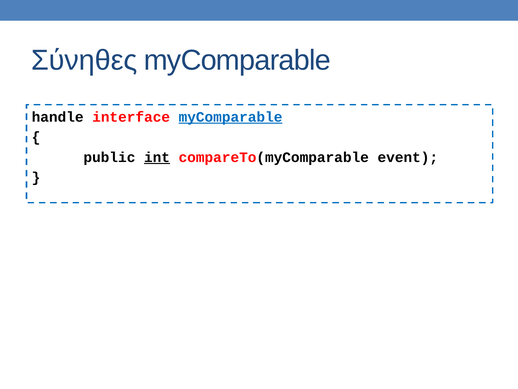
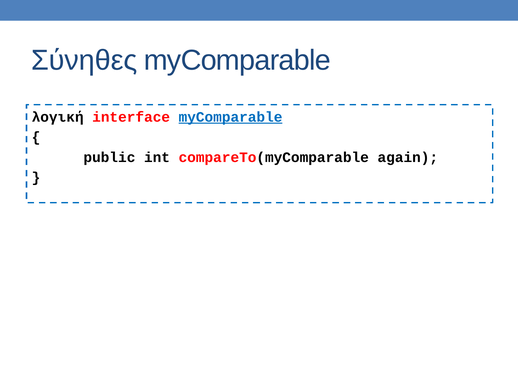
handle: handle -> λογική
int underline: present -> none
event: event -> again
